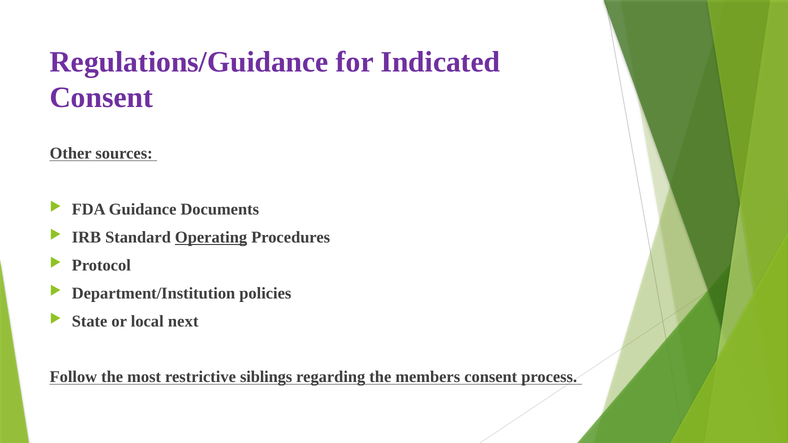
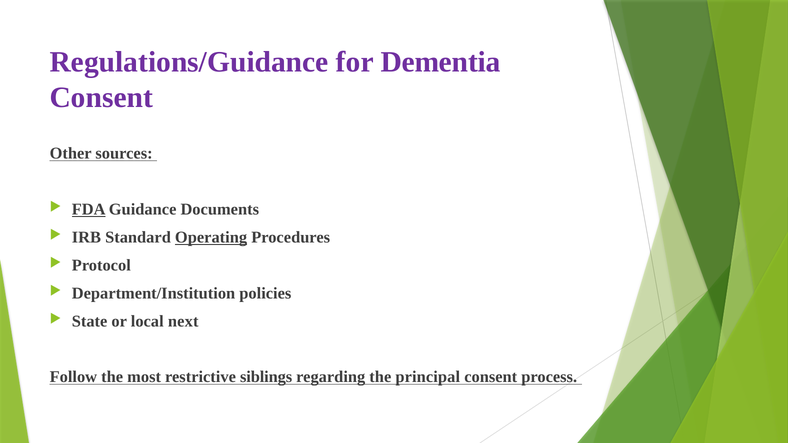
Indicated: Indicated -> Dementia
FDA underline: none -> present
members: members -> principal
